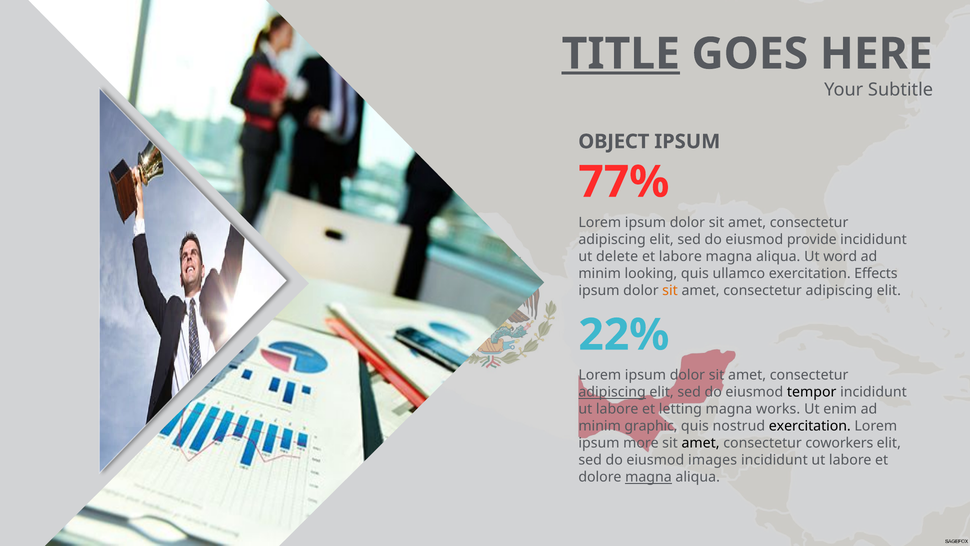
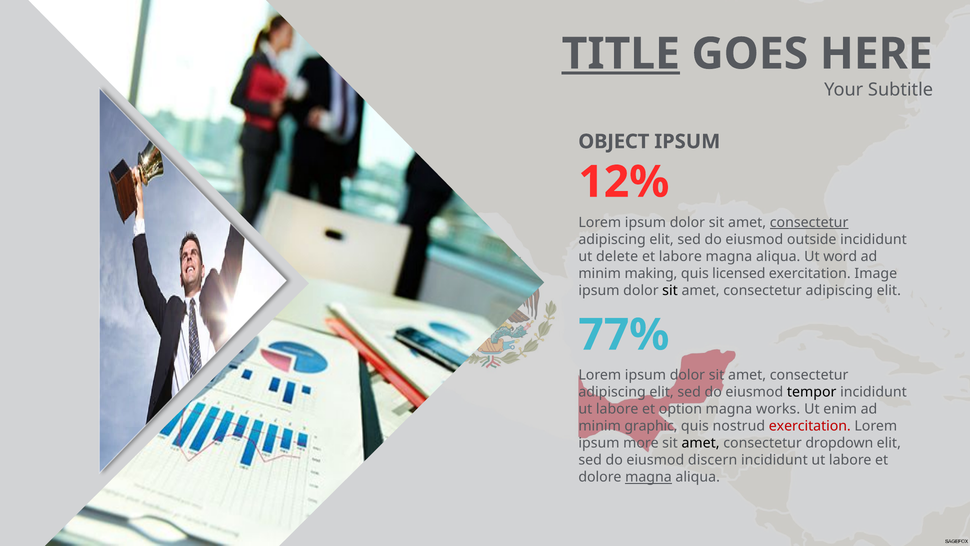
77%: 77% -> 12%
consectetur at (809, 222) underline: none -> present
provide: provide -> outside
looking: looking -> making
ullamco: ullamco -> licensed
Effects: Effects -> Image
sit at (670, 290) colour: orange -> black
22%: 22% -> 77%
adipiscing at (612, 392) underline: present -> none
letting: letting -> option
exercitation at (810, 426) colour: black -> red
coworkers: coworkers -> dropdown
images: images -> discern
